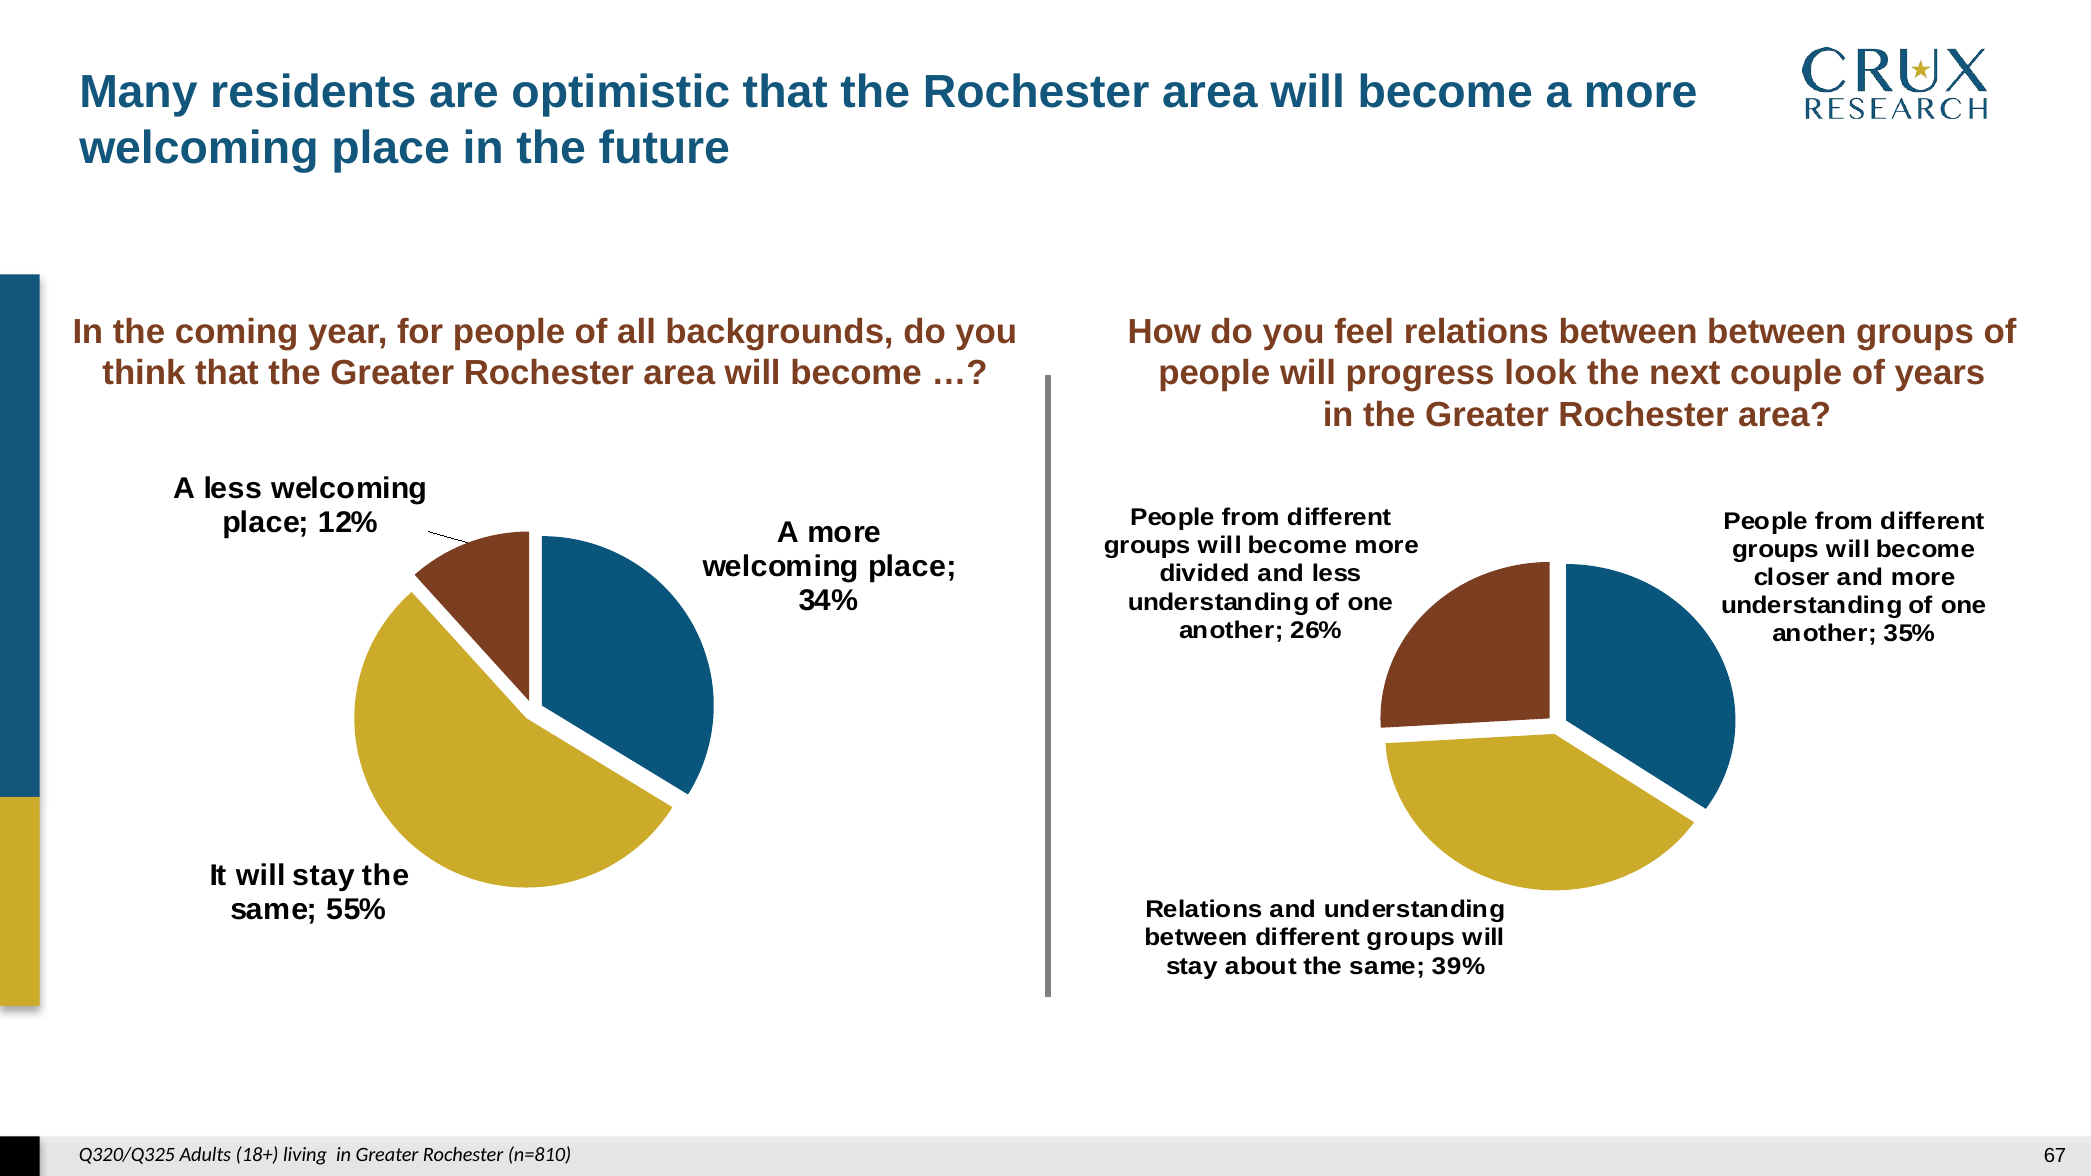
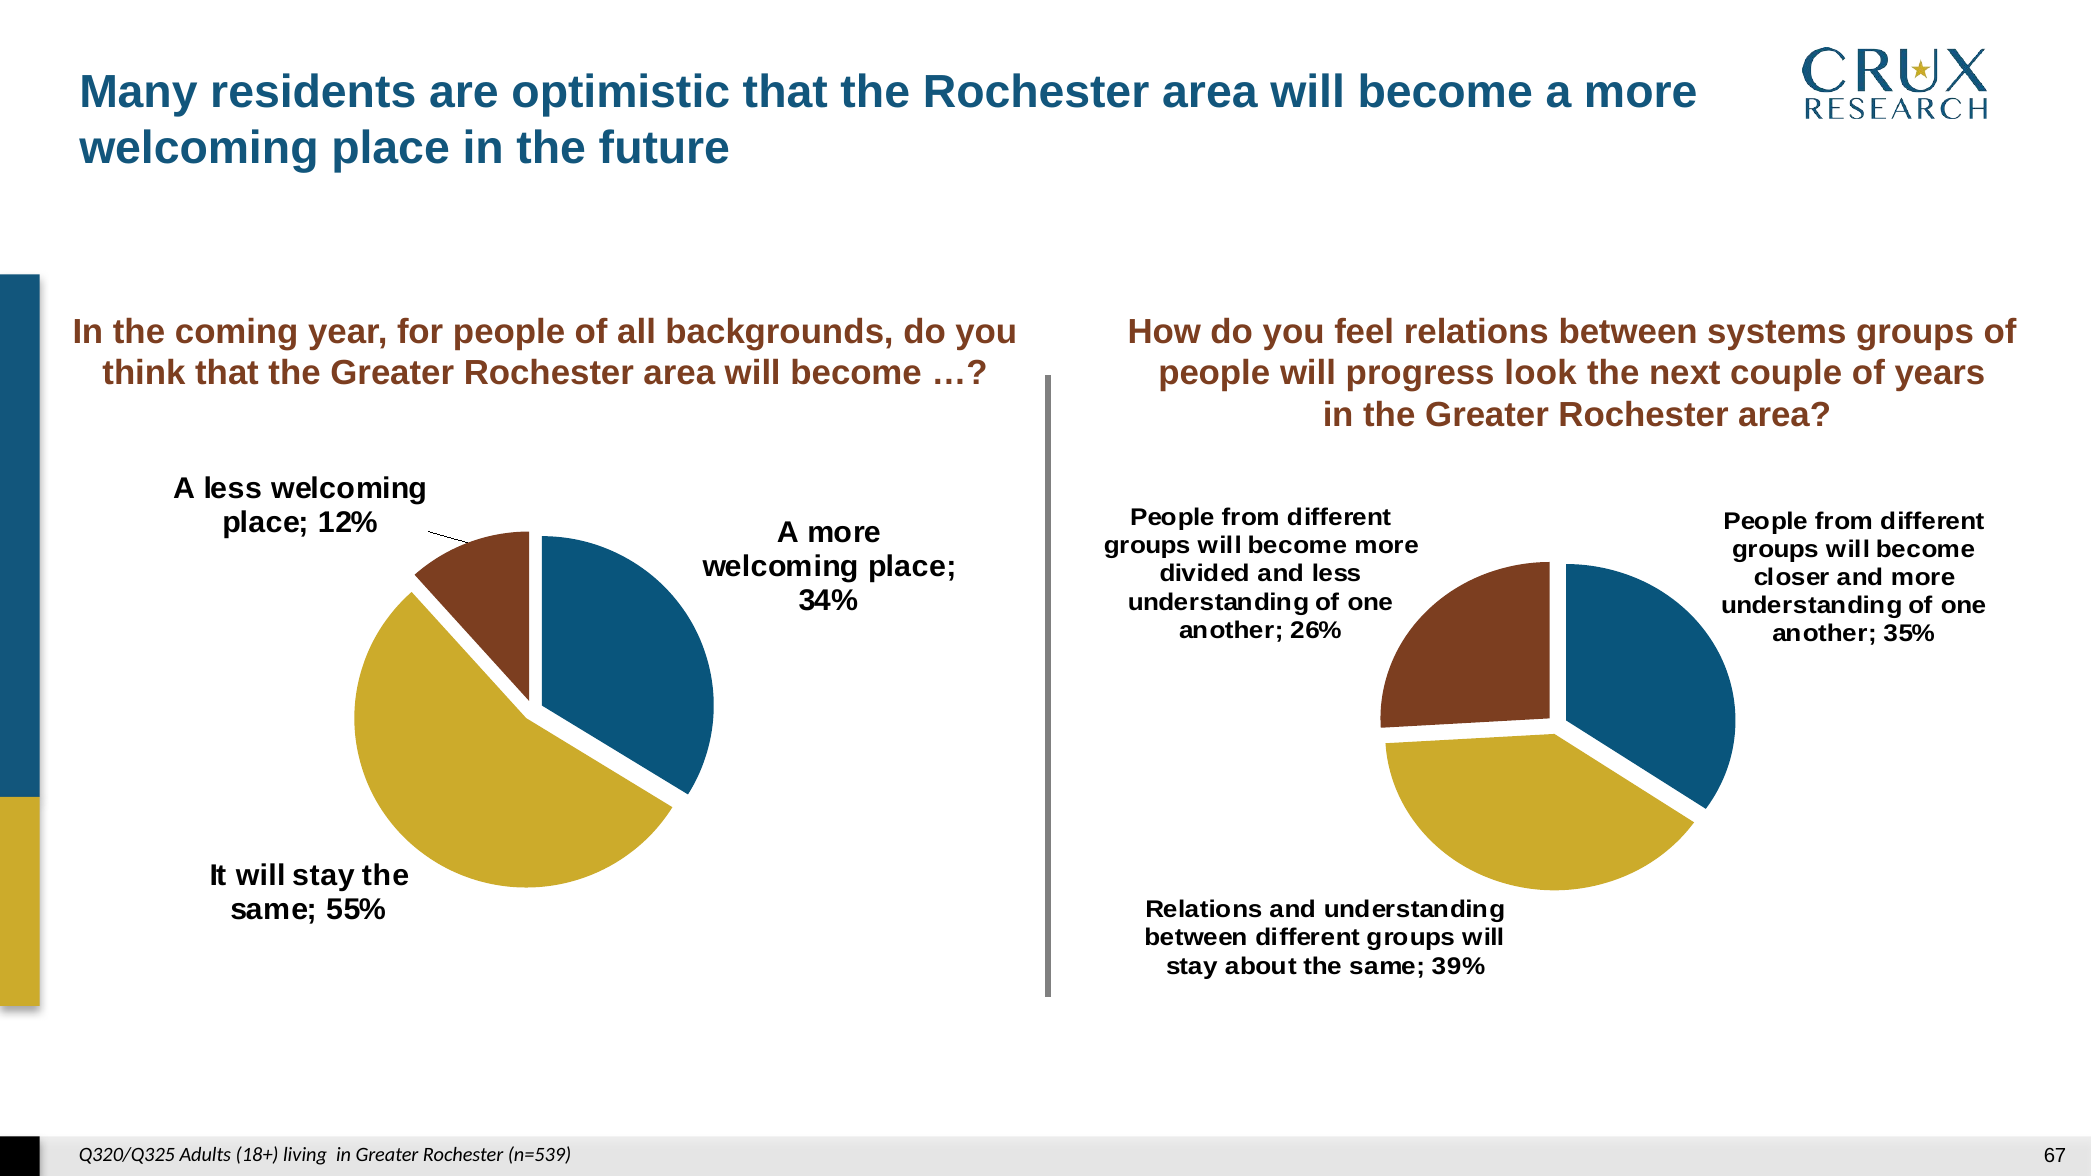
between between: between -> systems
n=810: n=810 -> n=539
